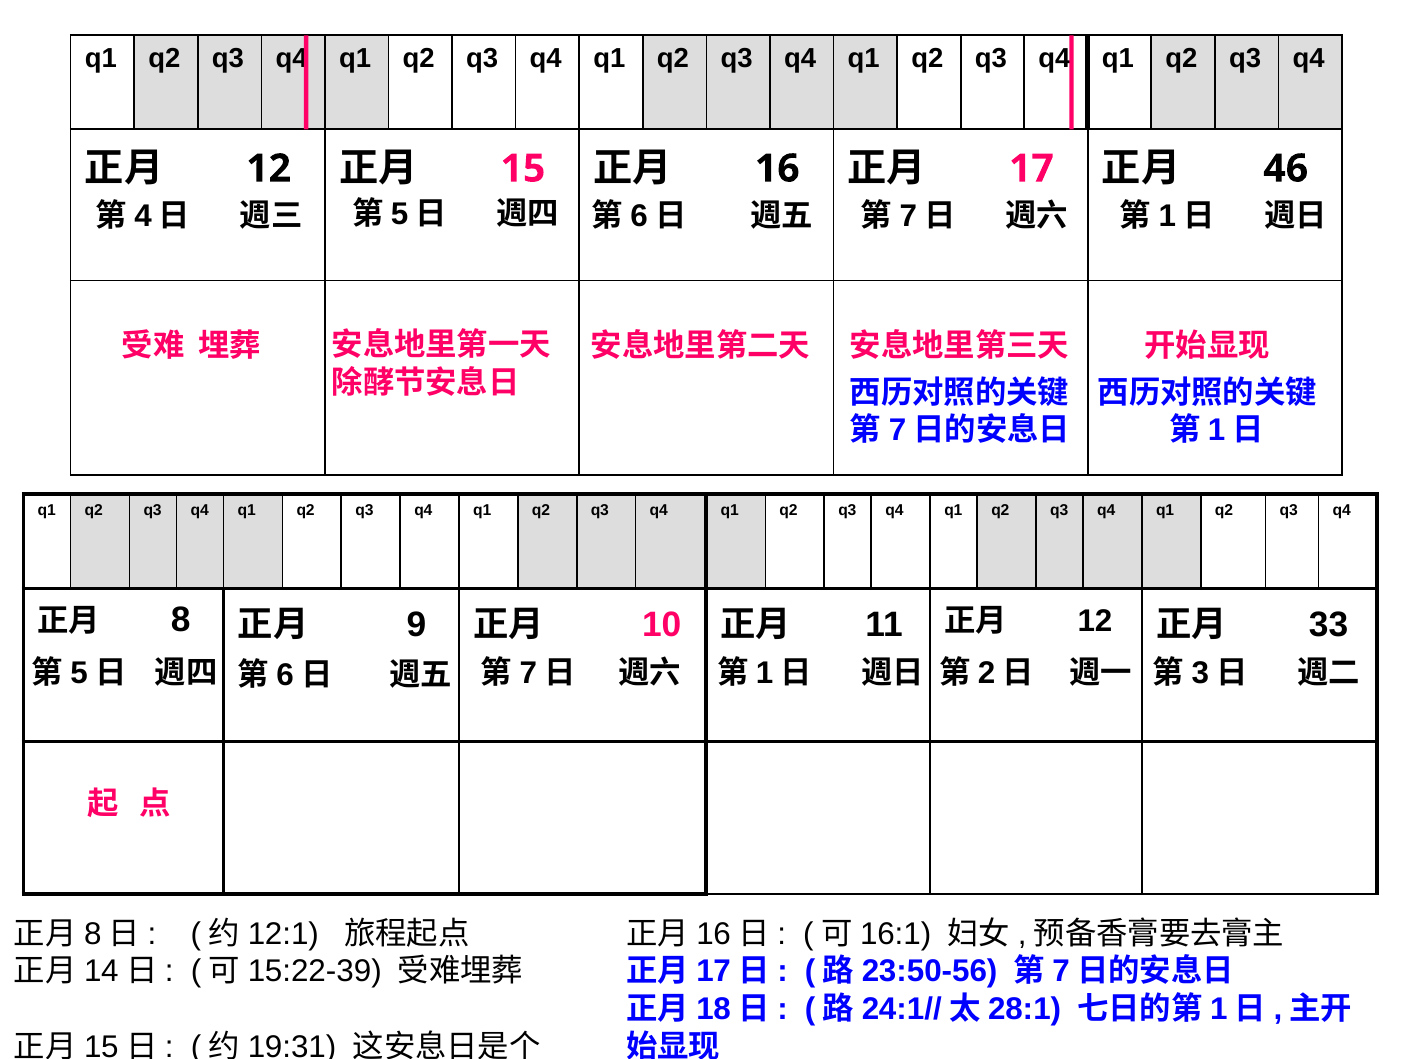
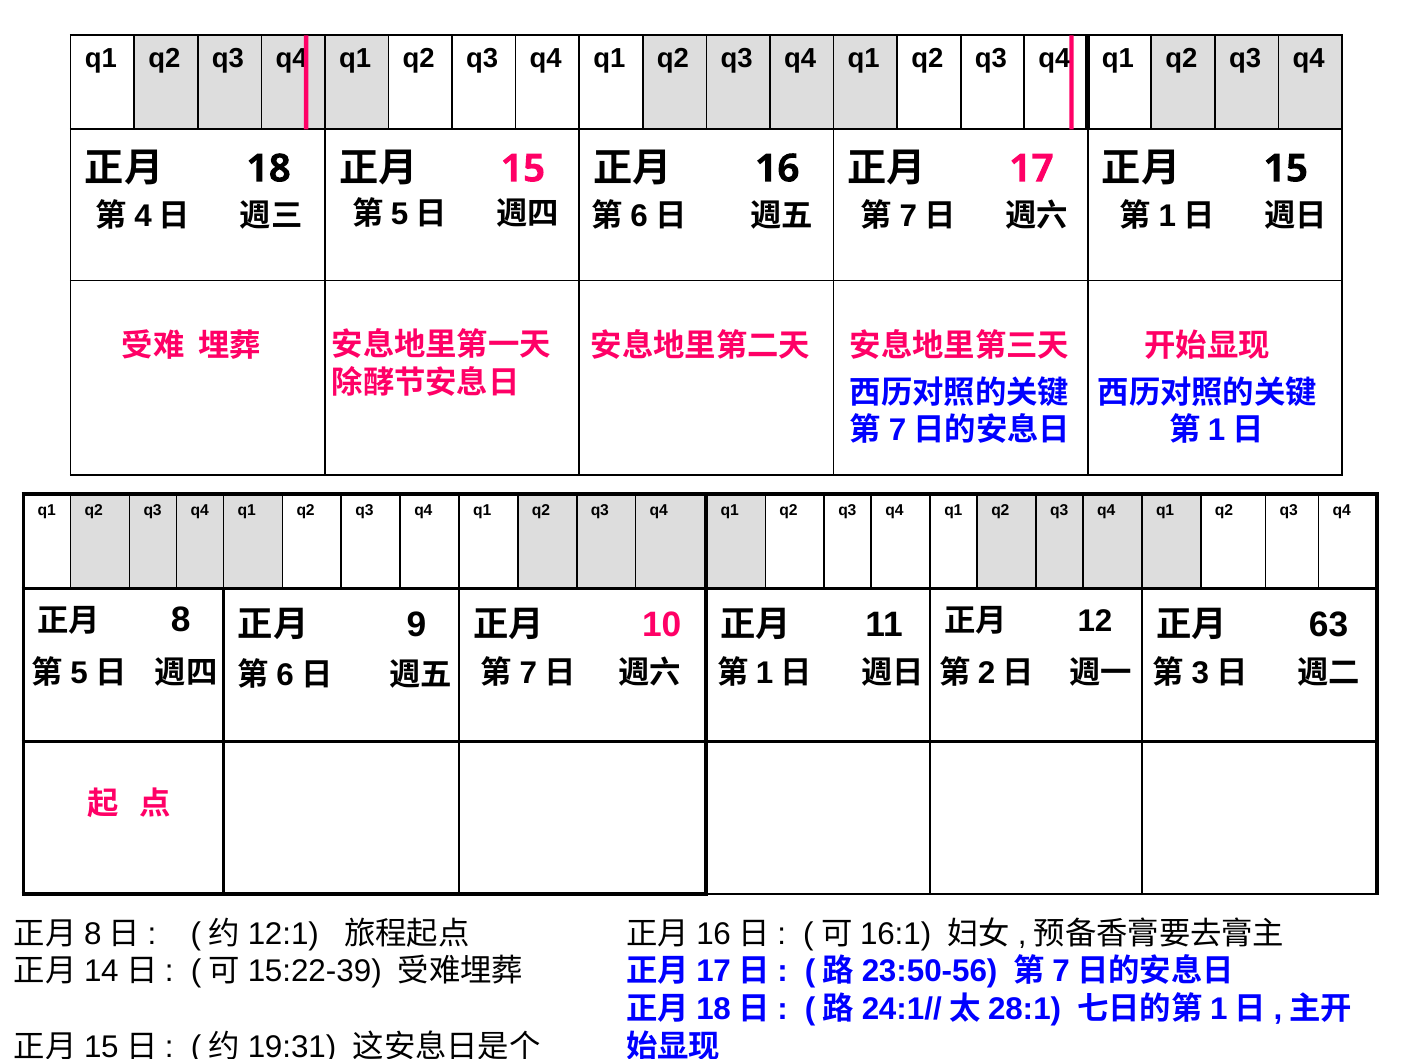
12 at (269, 169): 12 -> 18
46 at (1286, 169): 46 -> 15
33: 33 -> 63
